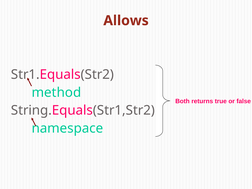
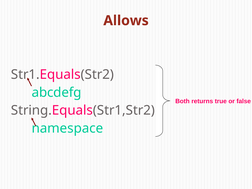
method: method -> abcdefg
